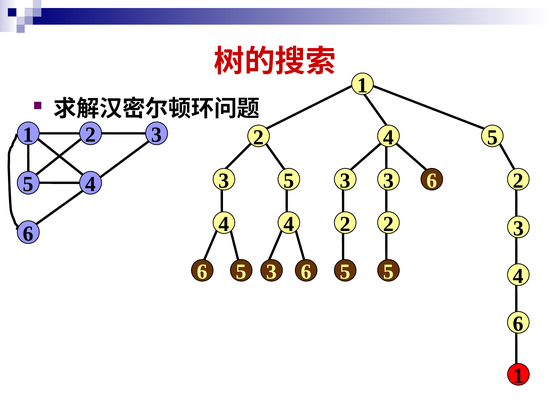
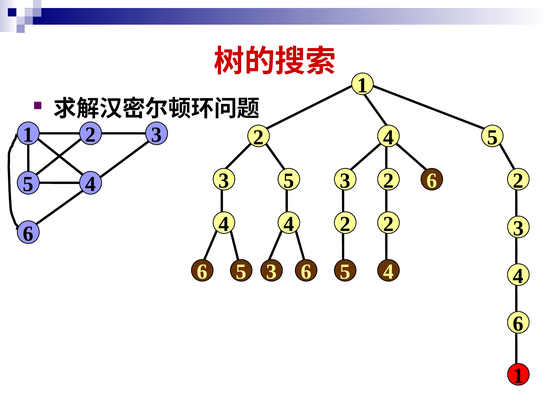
3 at (388, 180): 3 -> 2
5 at (388, 271): 5 -> 4
